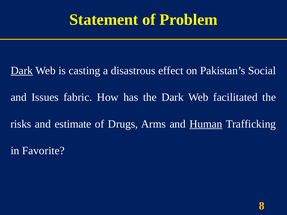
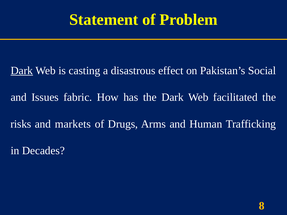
estimate: estimate -> markets
Human underline: present -> none
Favorite: Favorite -> Decades
